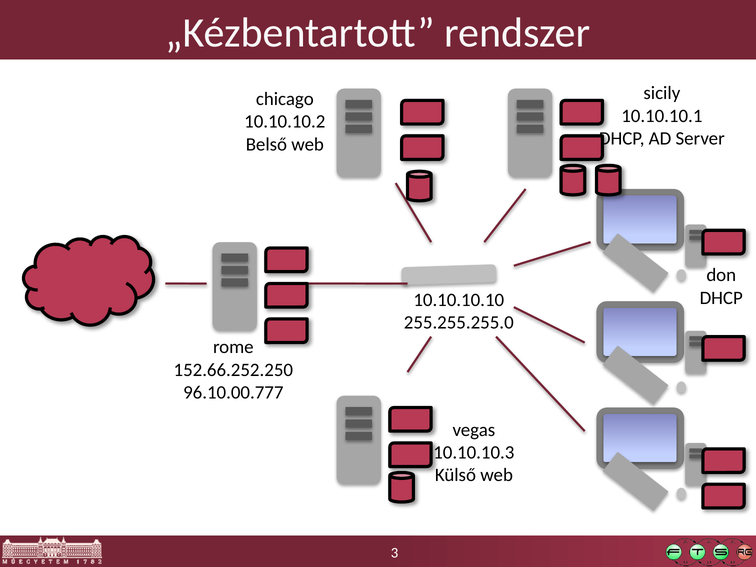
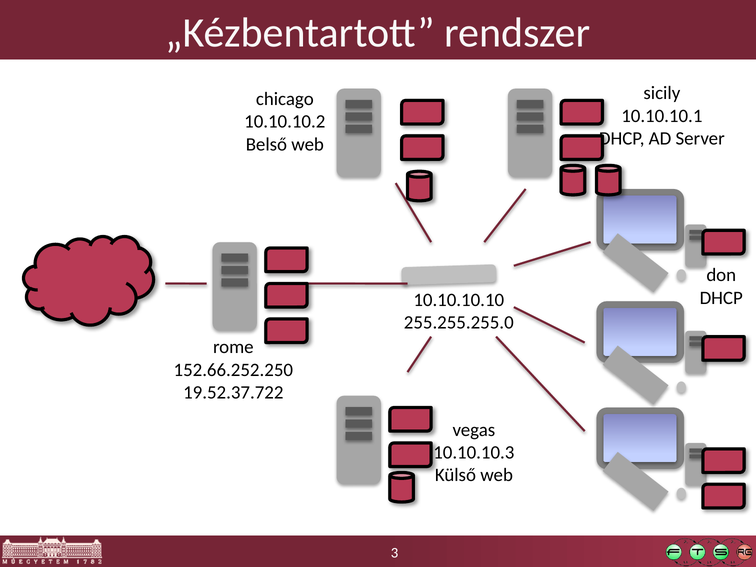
96.10.00.777: 96.10.00.777 -> 19.52.37.722
